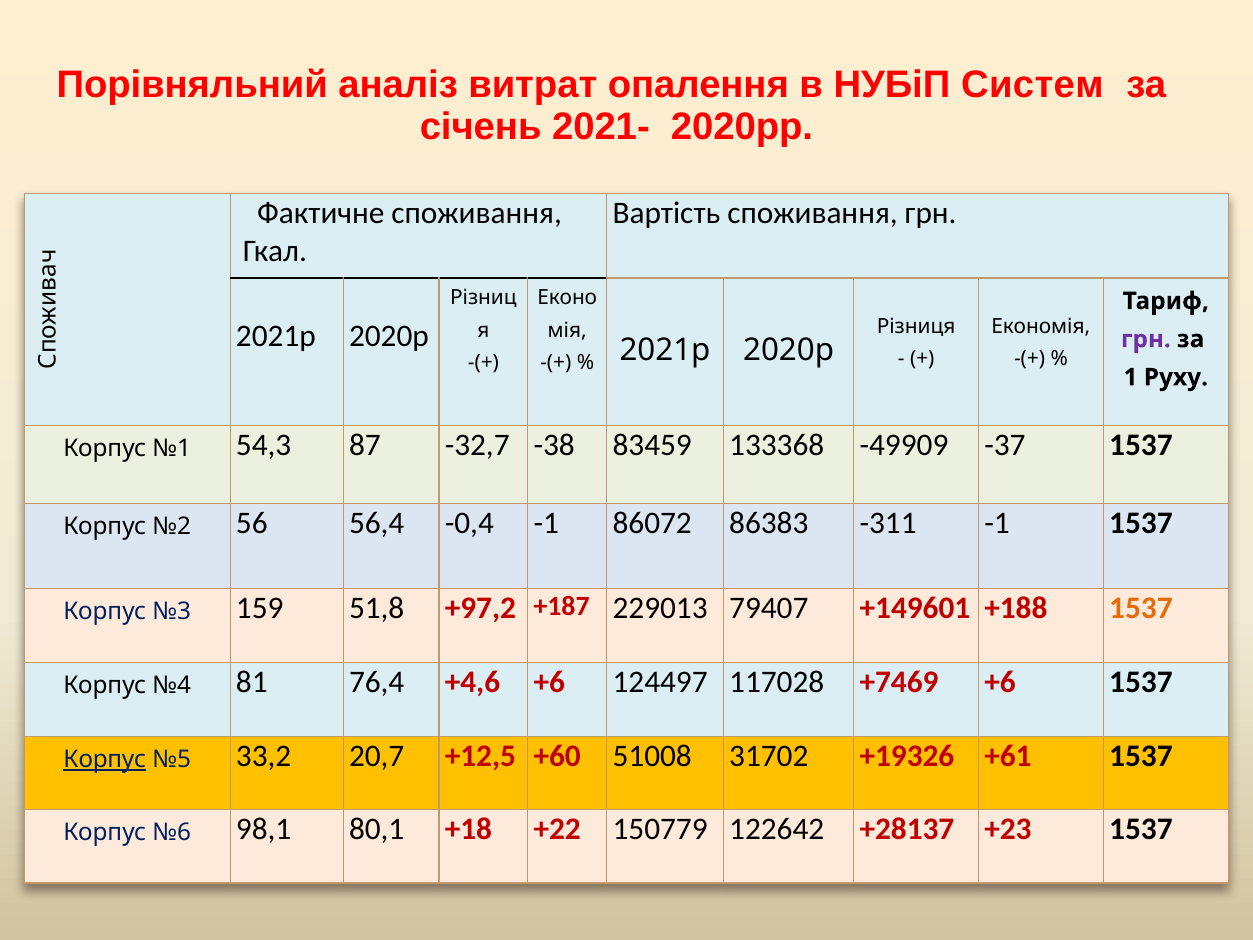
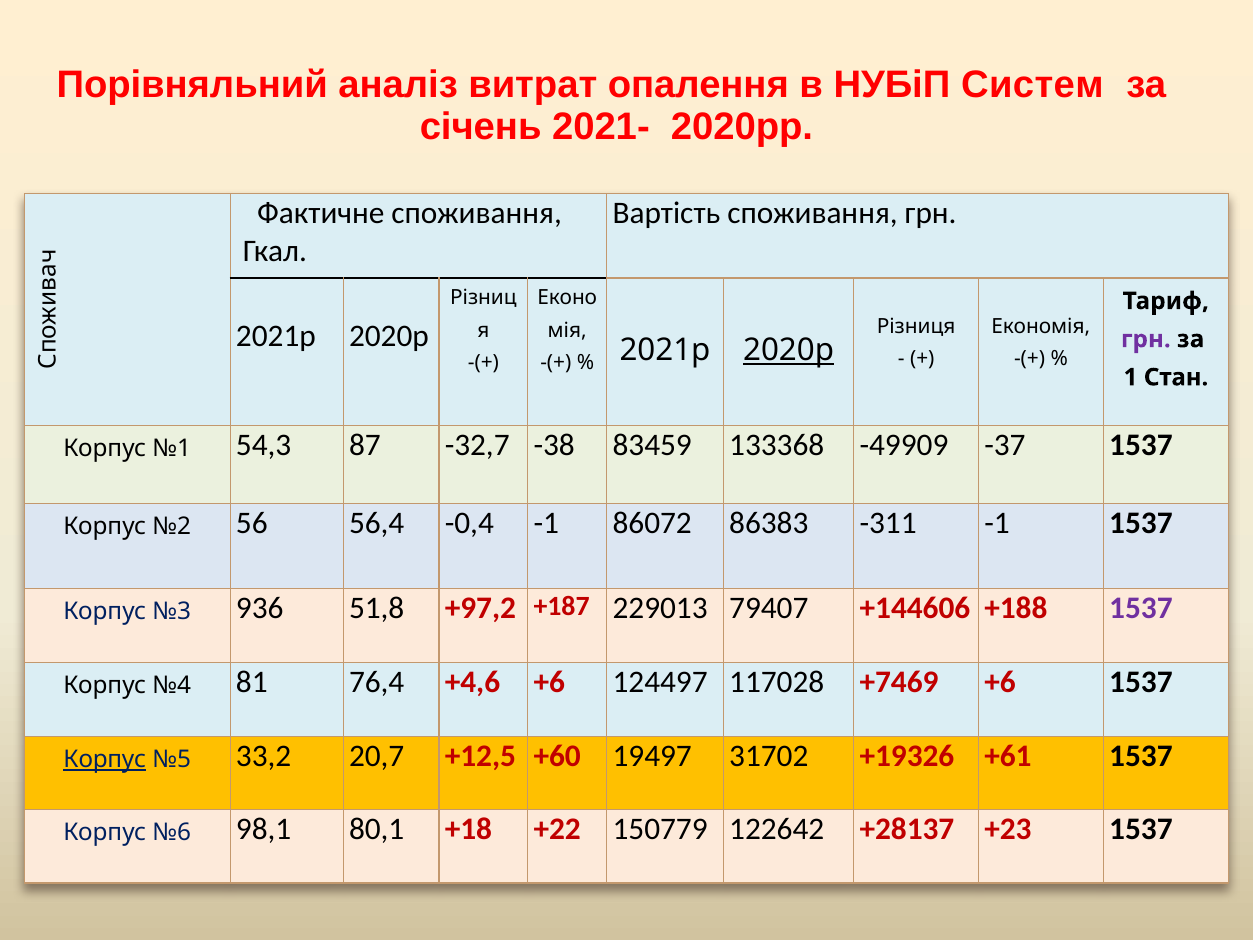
2020р at (789, 350) underline: none -> present
Руху: Руху -> Стан
159: 159 -> 936
+149601: +149601 -> +144606
1537 at (1141, 608) colour: orange -> purple
51008: 51008 -> 19497
